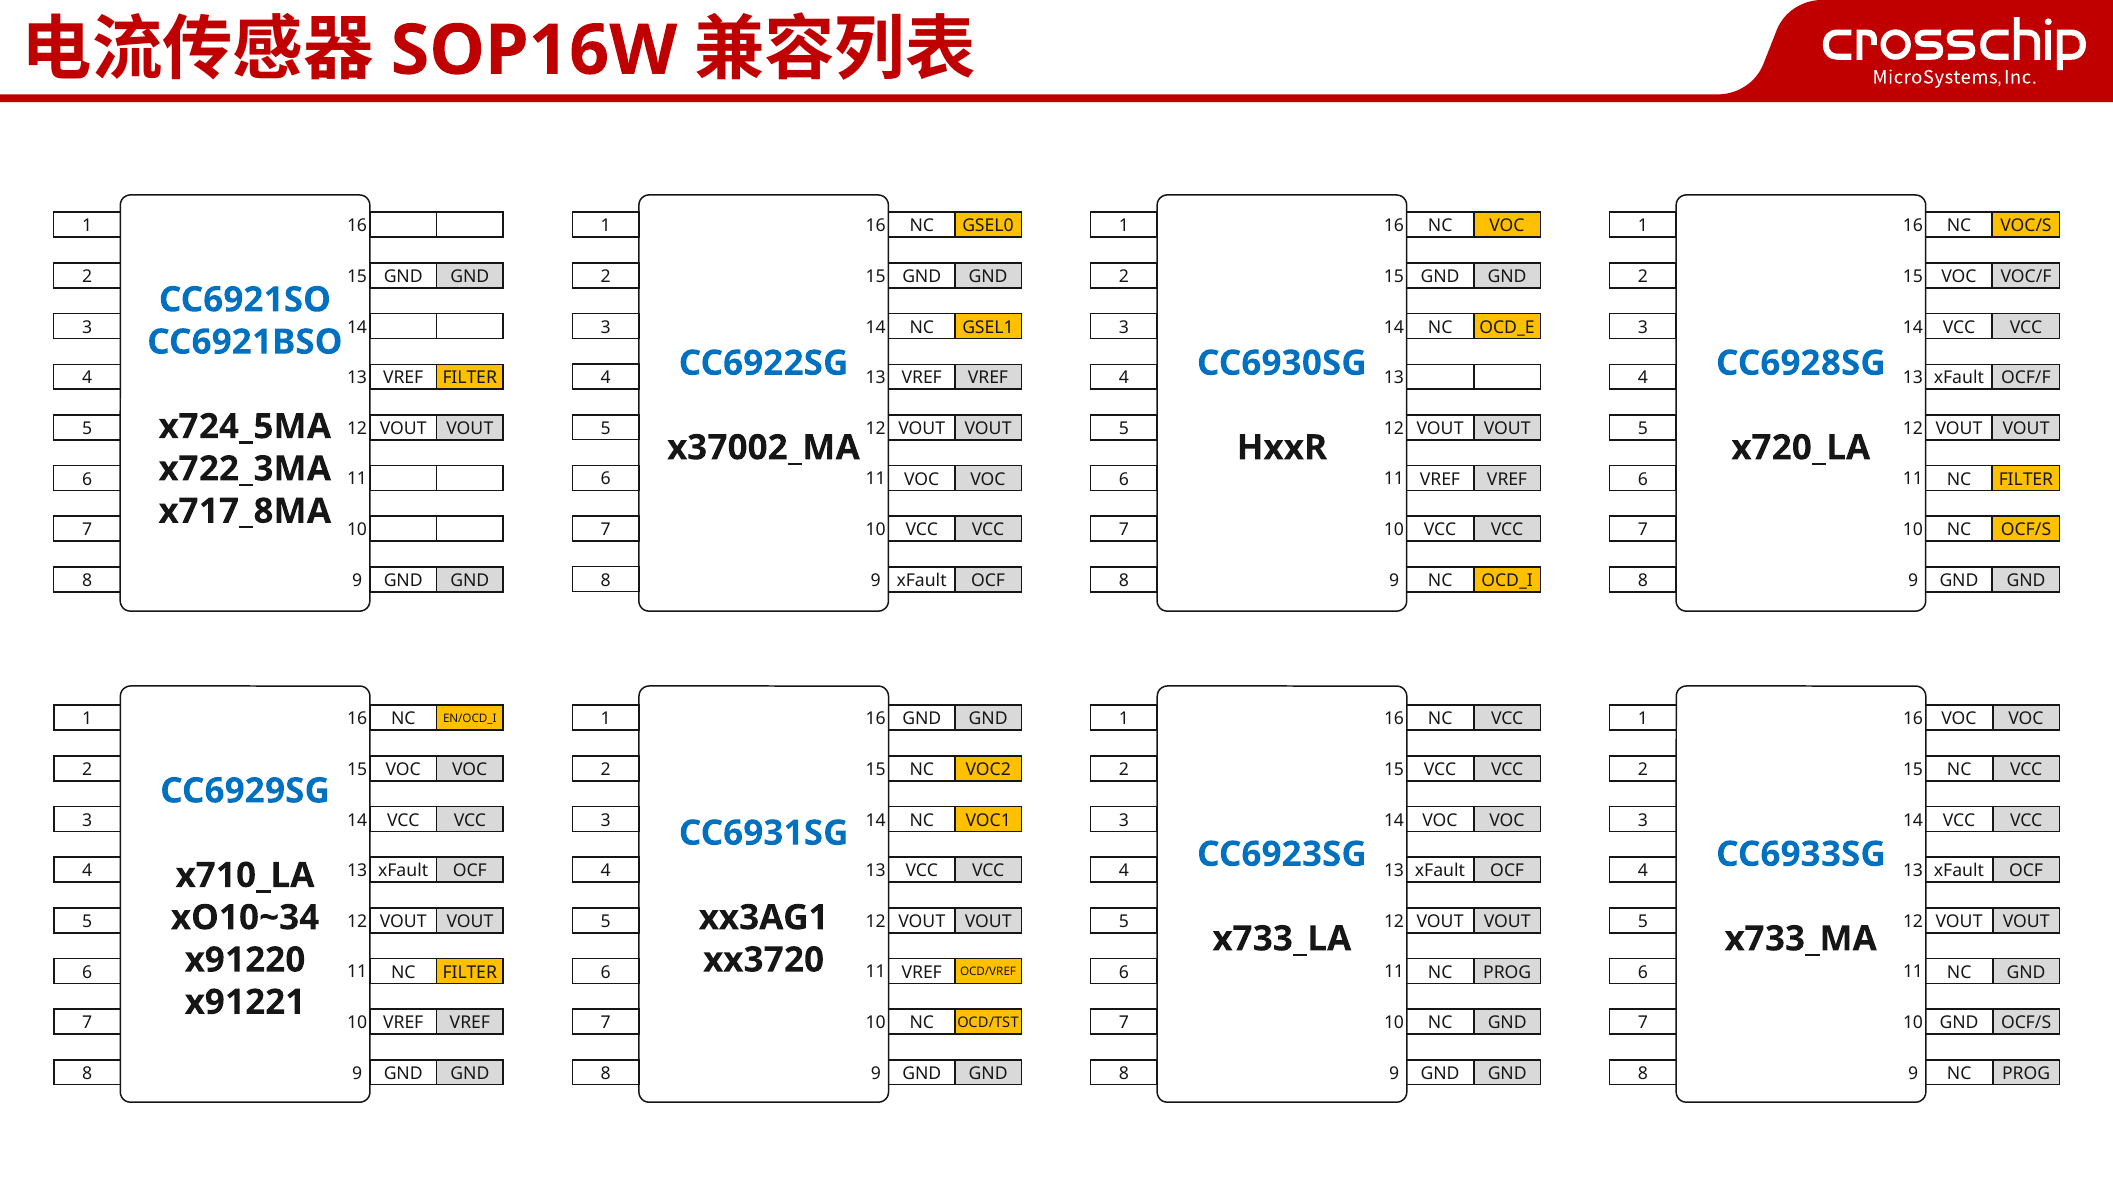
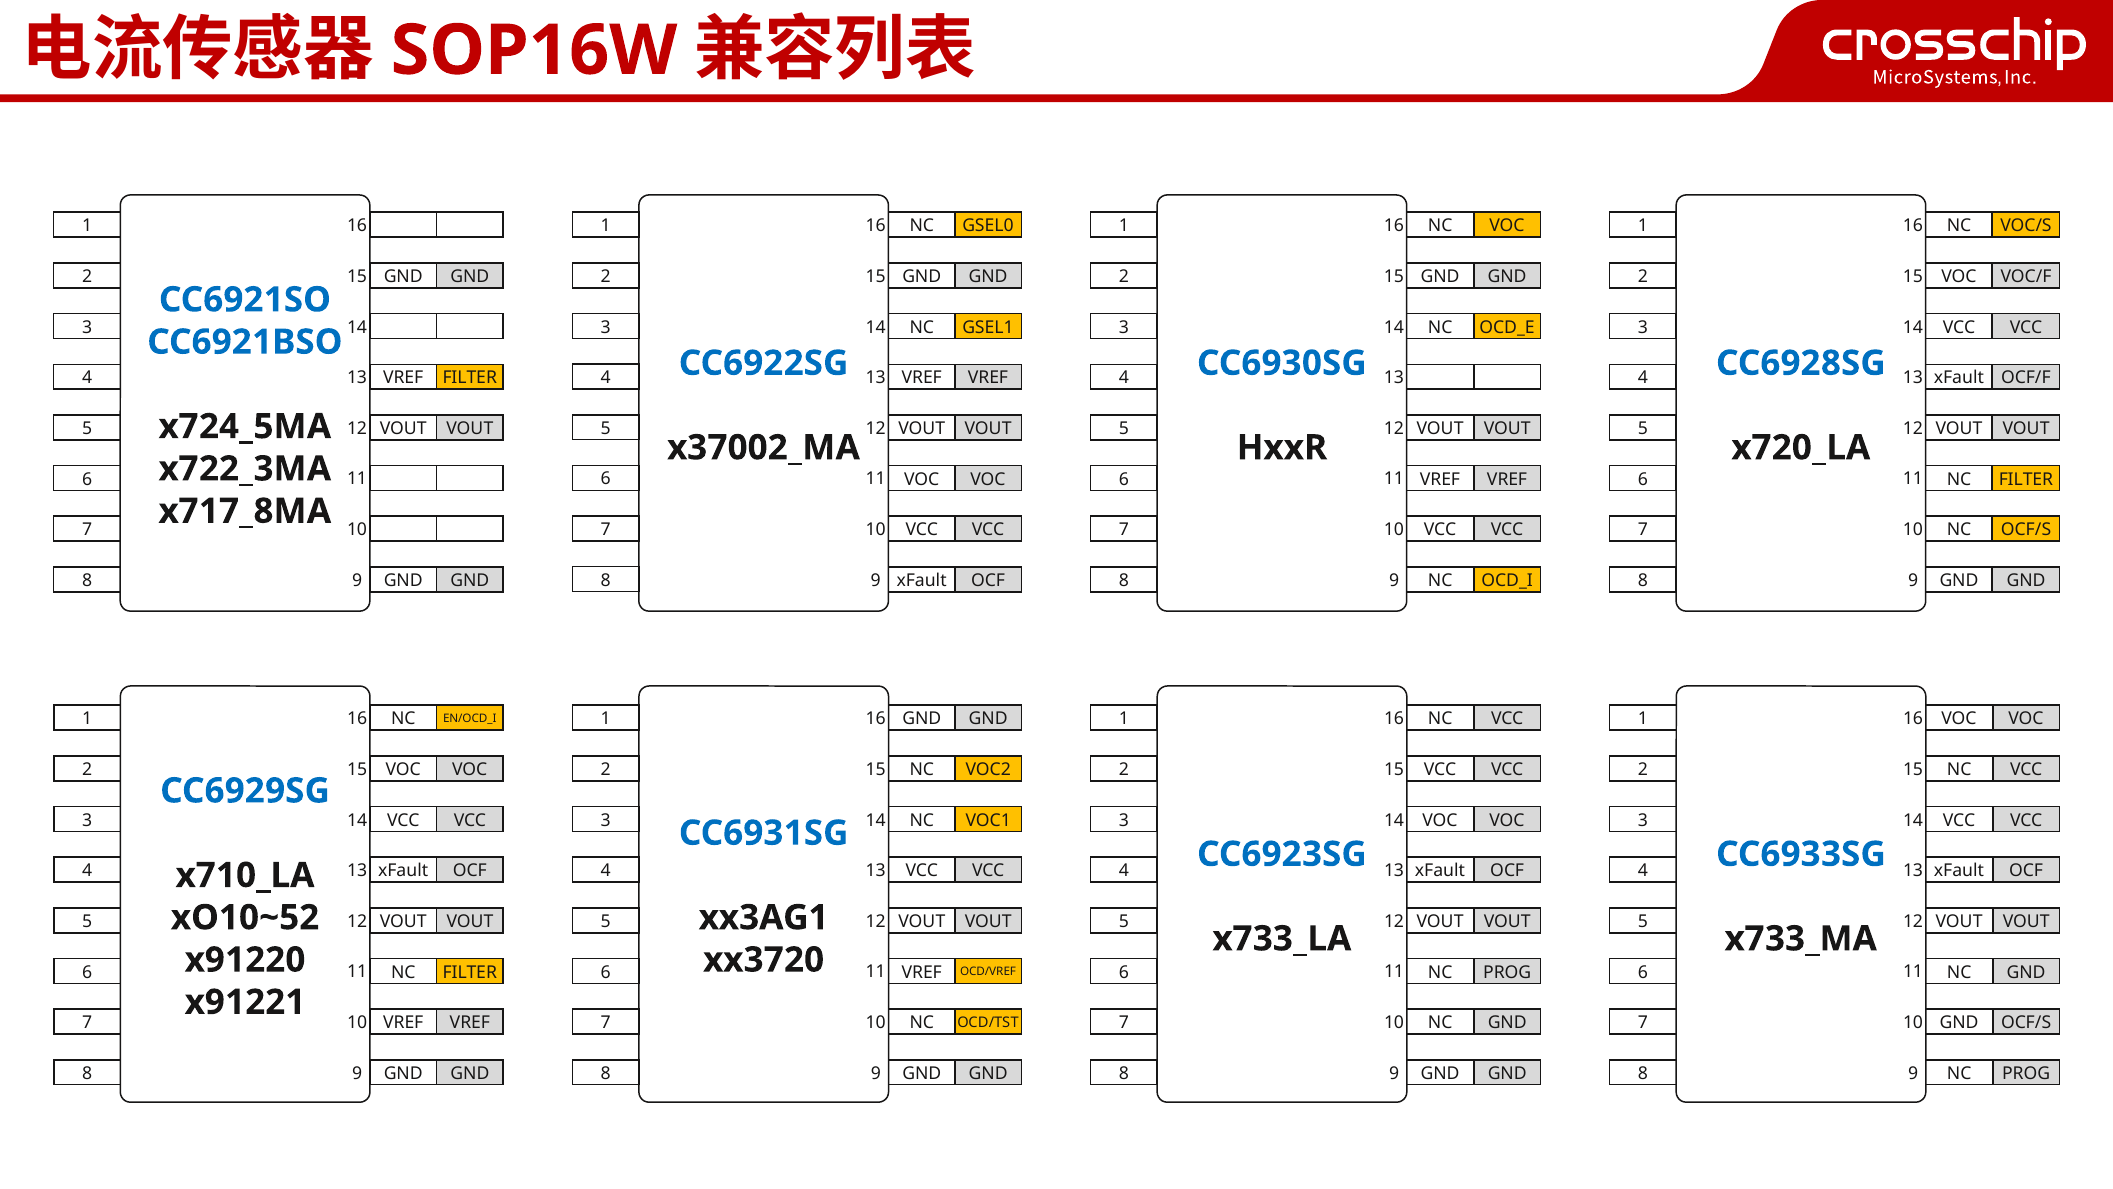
xO10~34: xO10~34 -> xO10~52
